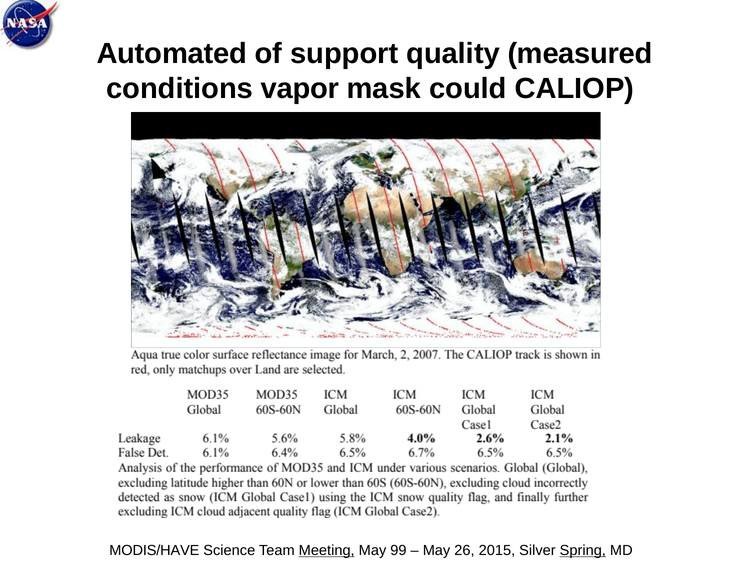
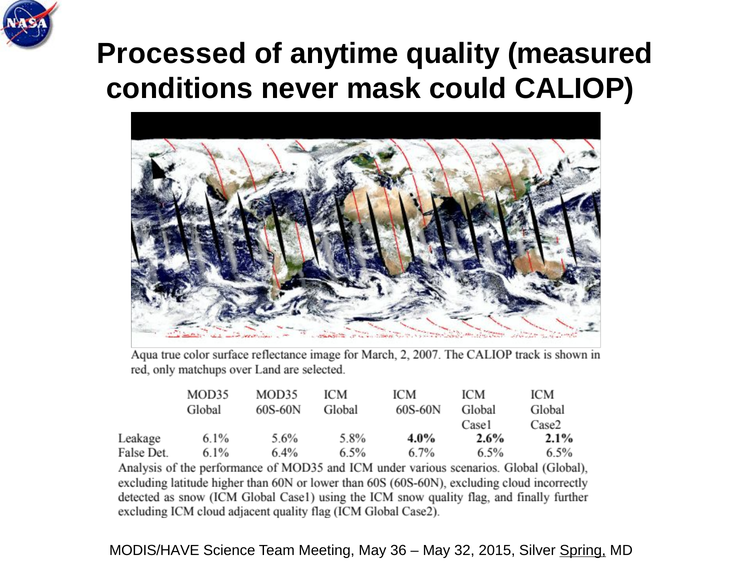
Automated: Automated -> Processed
support: support -> anytime
vapor: vapor -> never
Meeting underline: present -> none
99: 99 -> 36
26: 26 -> 32
